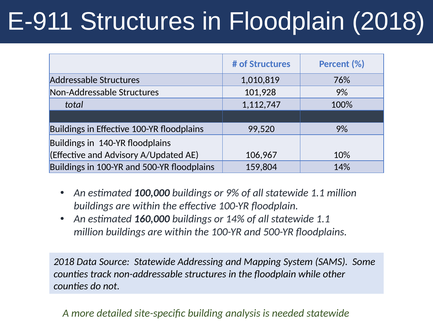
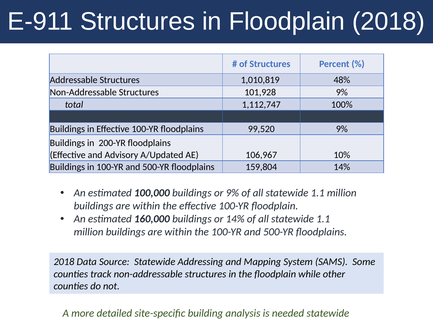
76%: 76% -> 48%
140-YR: 140-YR -> 200-YR
